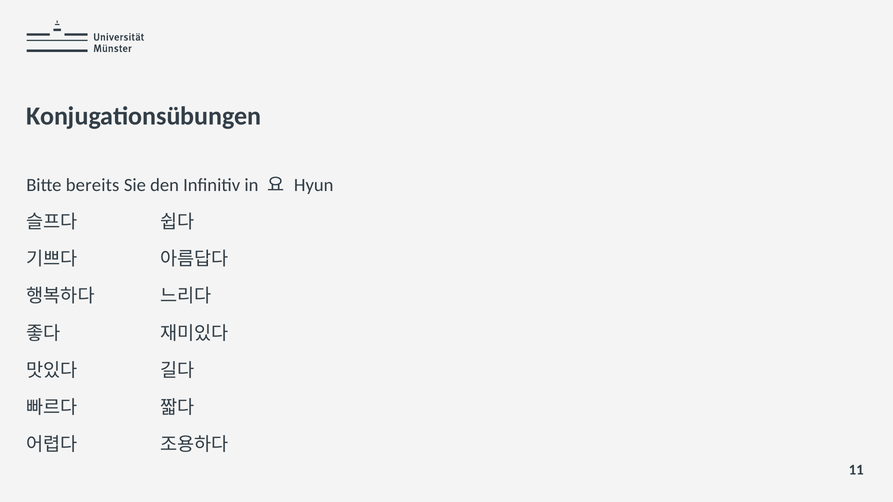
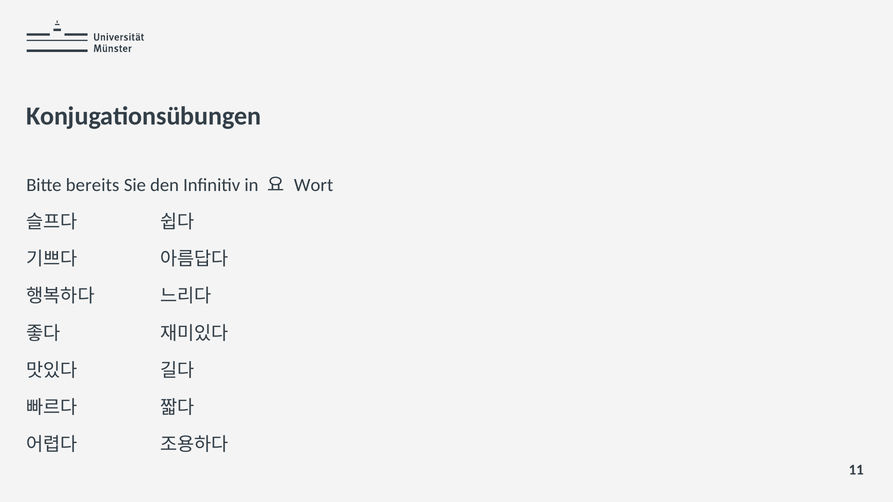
Hyun: Hyun -> Wort
